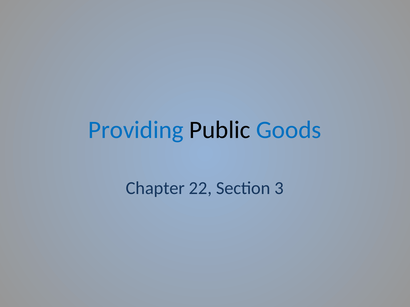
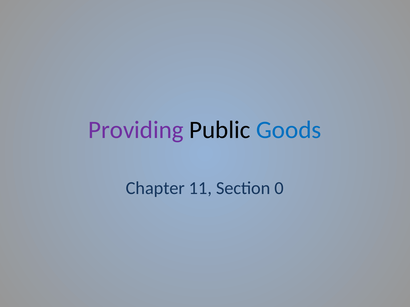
Providing colour: blue -> purple
22: 22 -> 11
3: 3 -> 0
